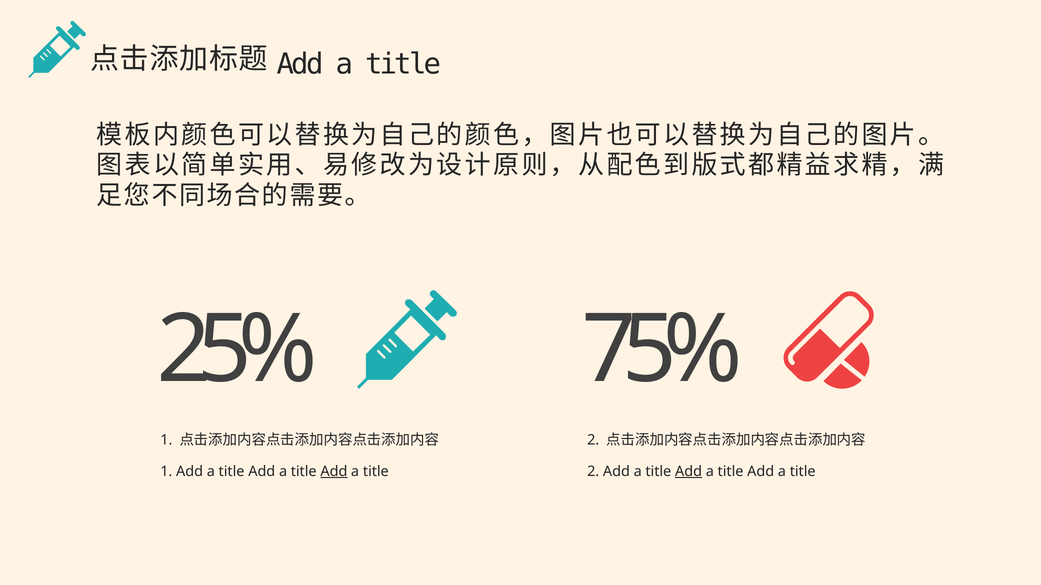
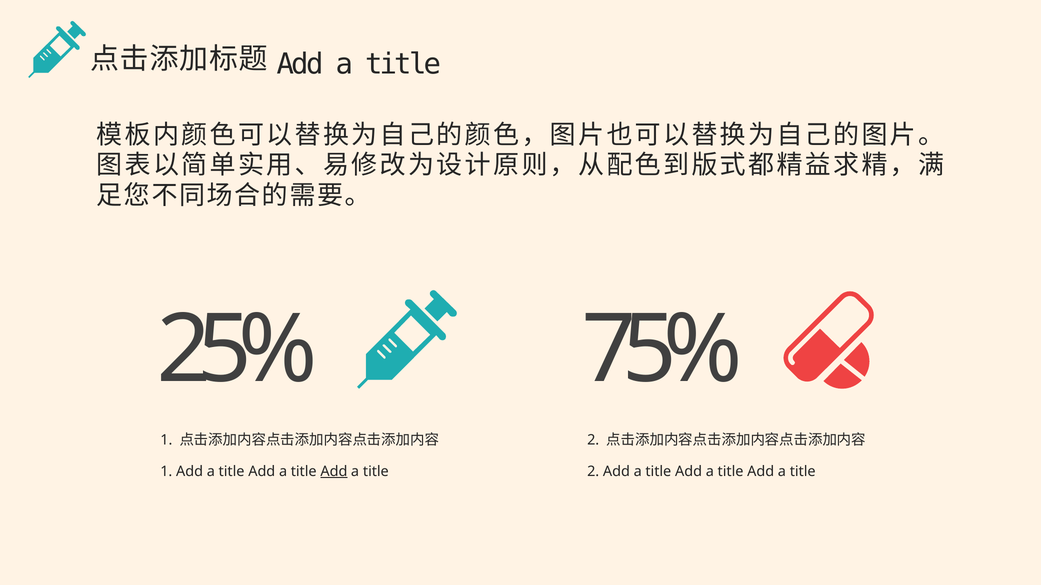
Add at (689, 472) underline: present -> none
